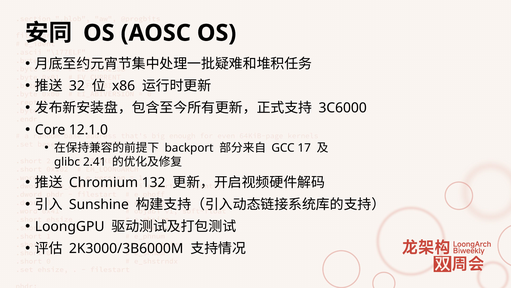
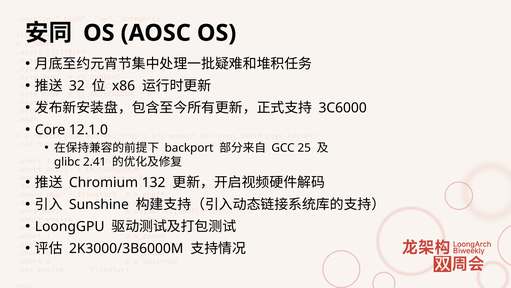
17: 17 -> 25
